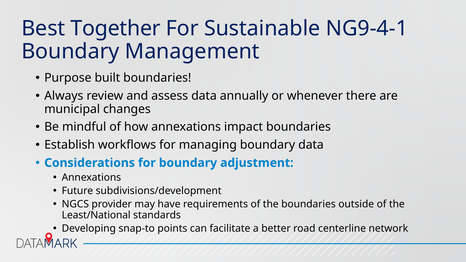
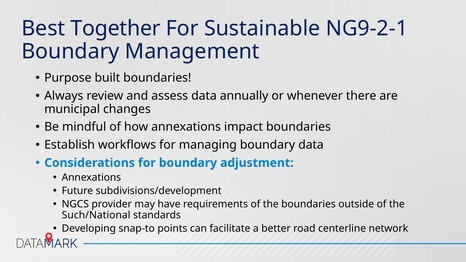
NG9-4-1: NG9-4-1 -> NG9-2-1
Least/National: Least/National -> Such/National
